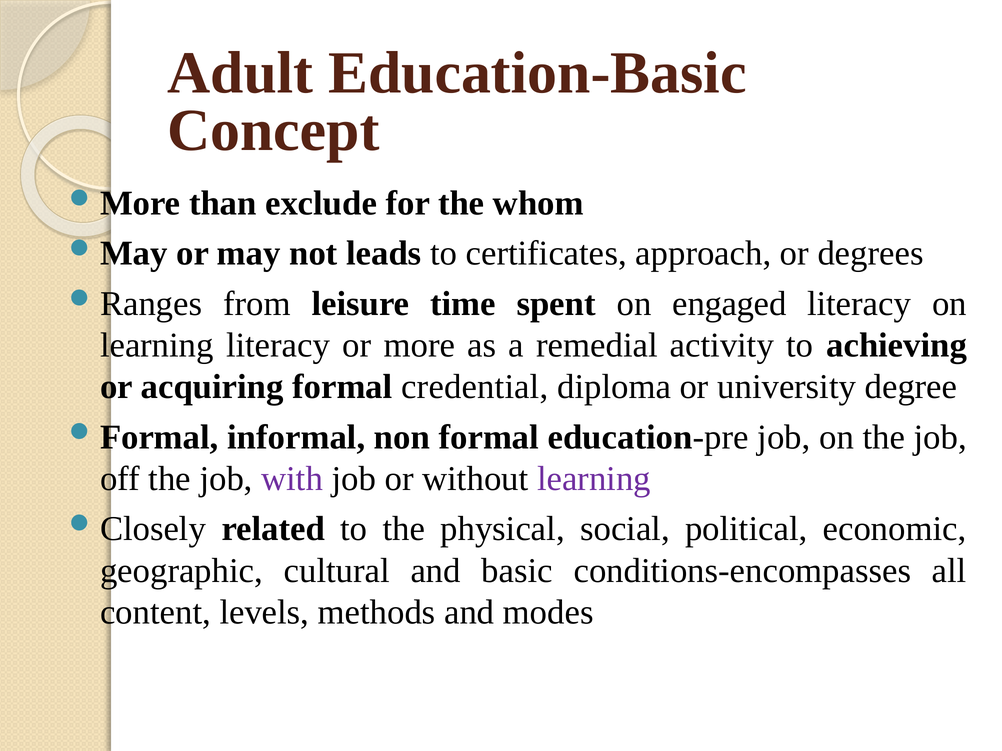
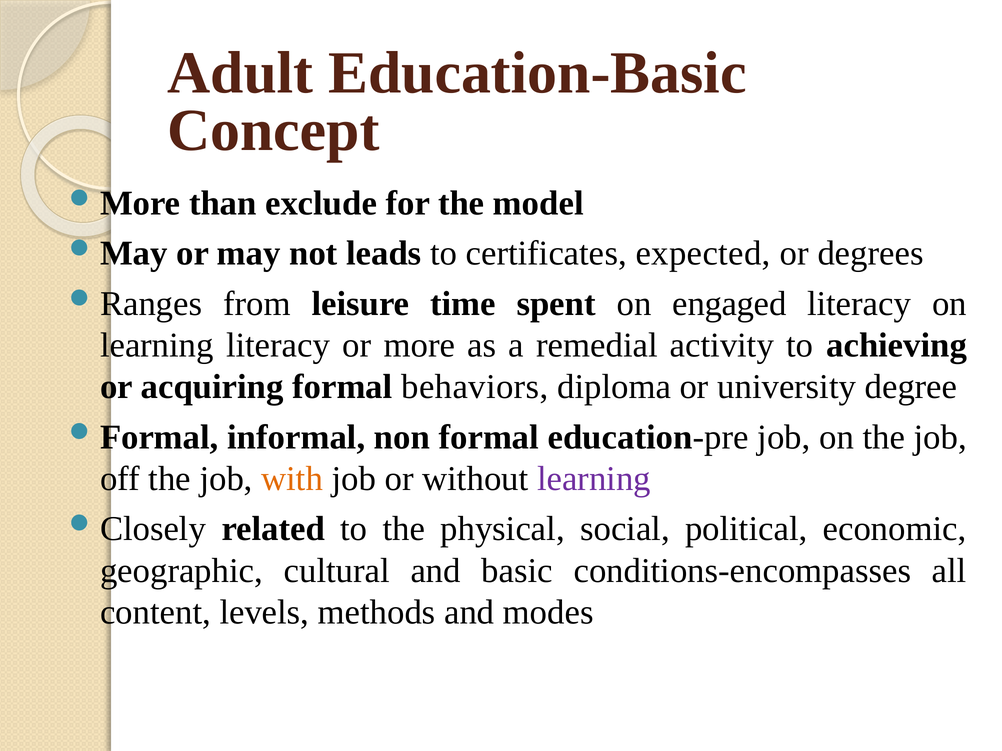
whom: whom -> model
approach: approach -> expected
credential: credential -> behaviors
with colour: purple -> orange
